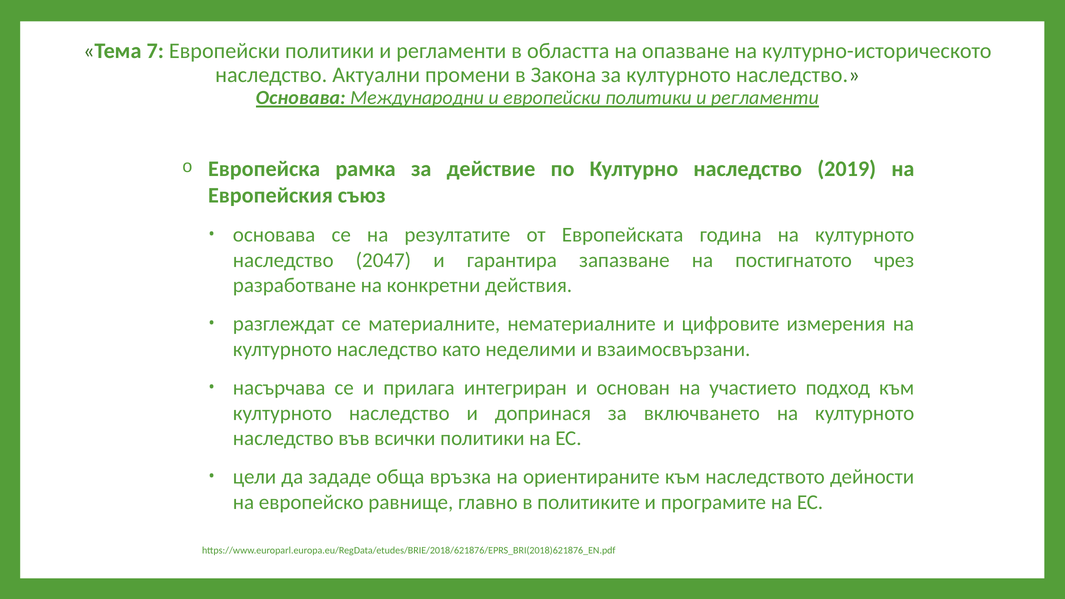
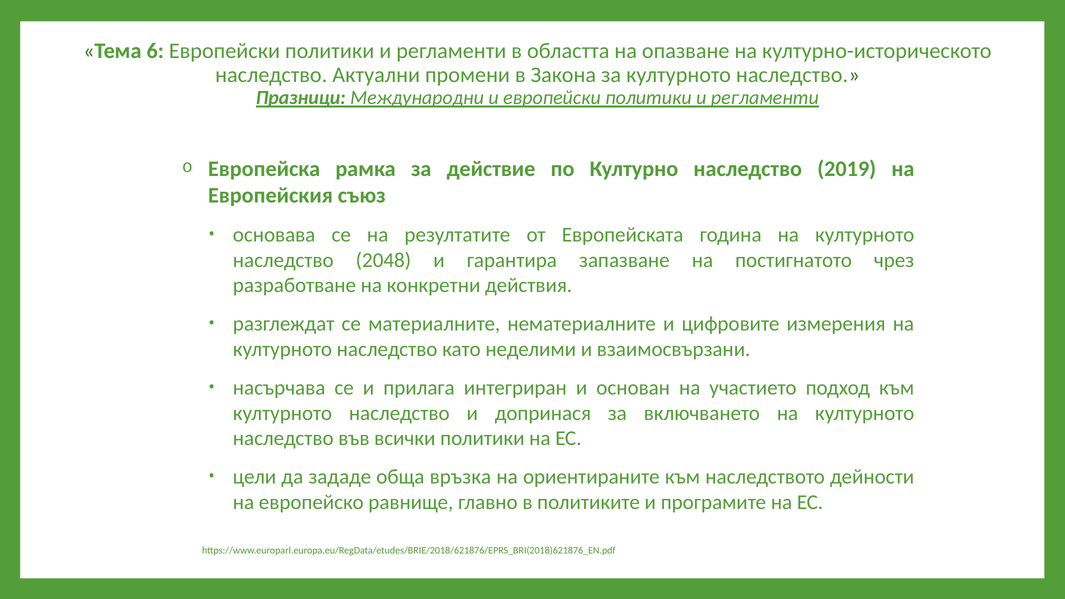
7: 7 -> 6
Основава at (301, 98): Основава -> Празници
2047: 2047 -> 2048
